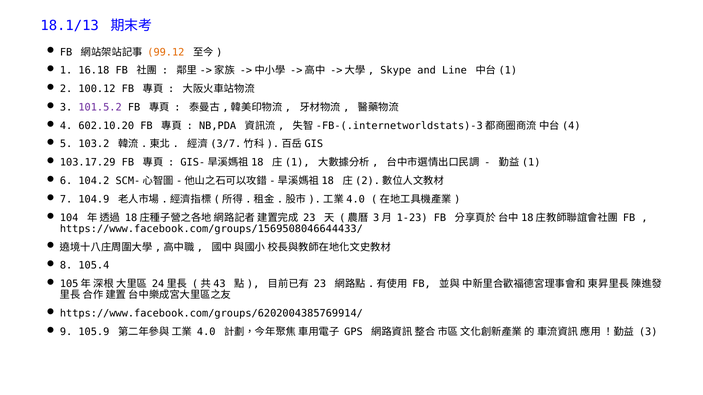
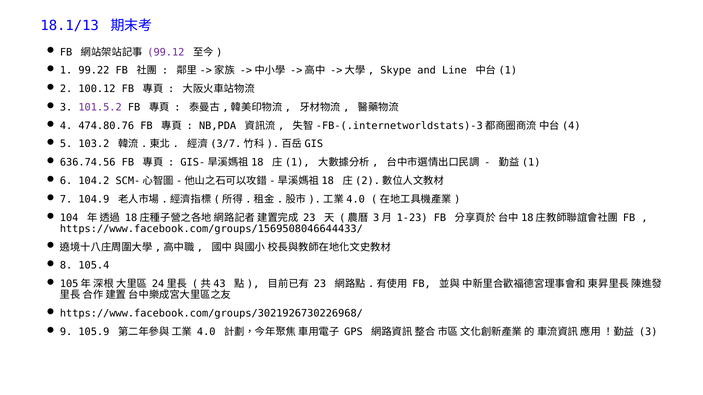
99.12 colour: orange -> purple
16.18: 16.18 -> 99.22
602.10.20: 602.10.20 -> 474.80.76
103.17.29: 103.17.29 -> 636.74.56
https://www.facebook.com/groups/6202004385769914/: https://www.facebook.com/groups/6202004385769914/ -> https://www.facebook.com/groups/3021926730226968/
